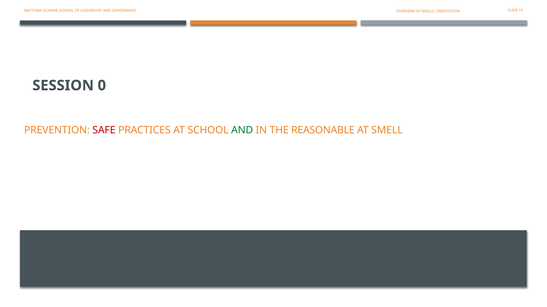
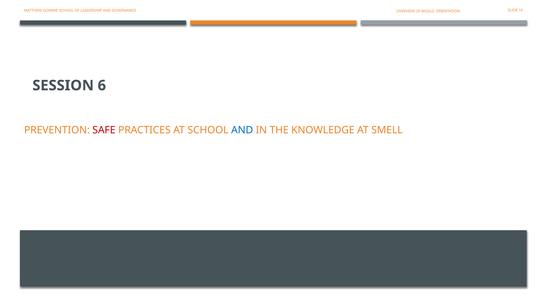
0: 0 -> 6
AND at (242, 130) colour: green -> blue
REASONABLE: REASONABLE -> KNOWLEDGE
